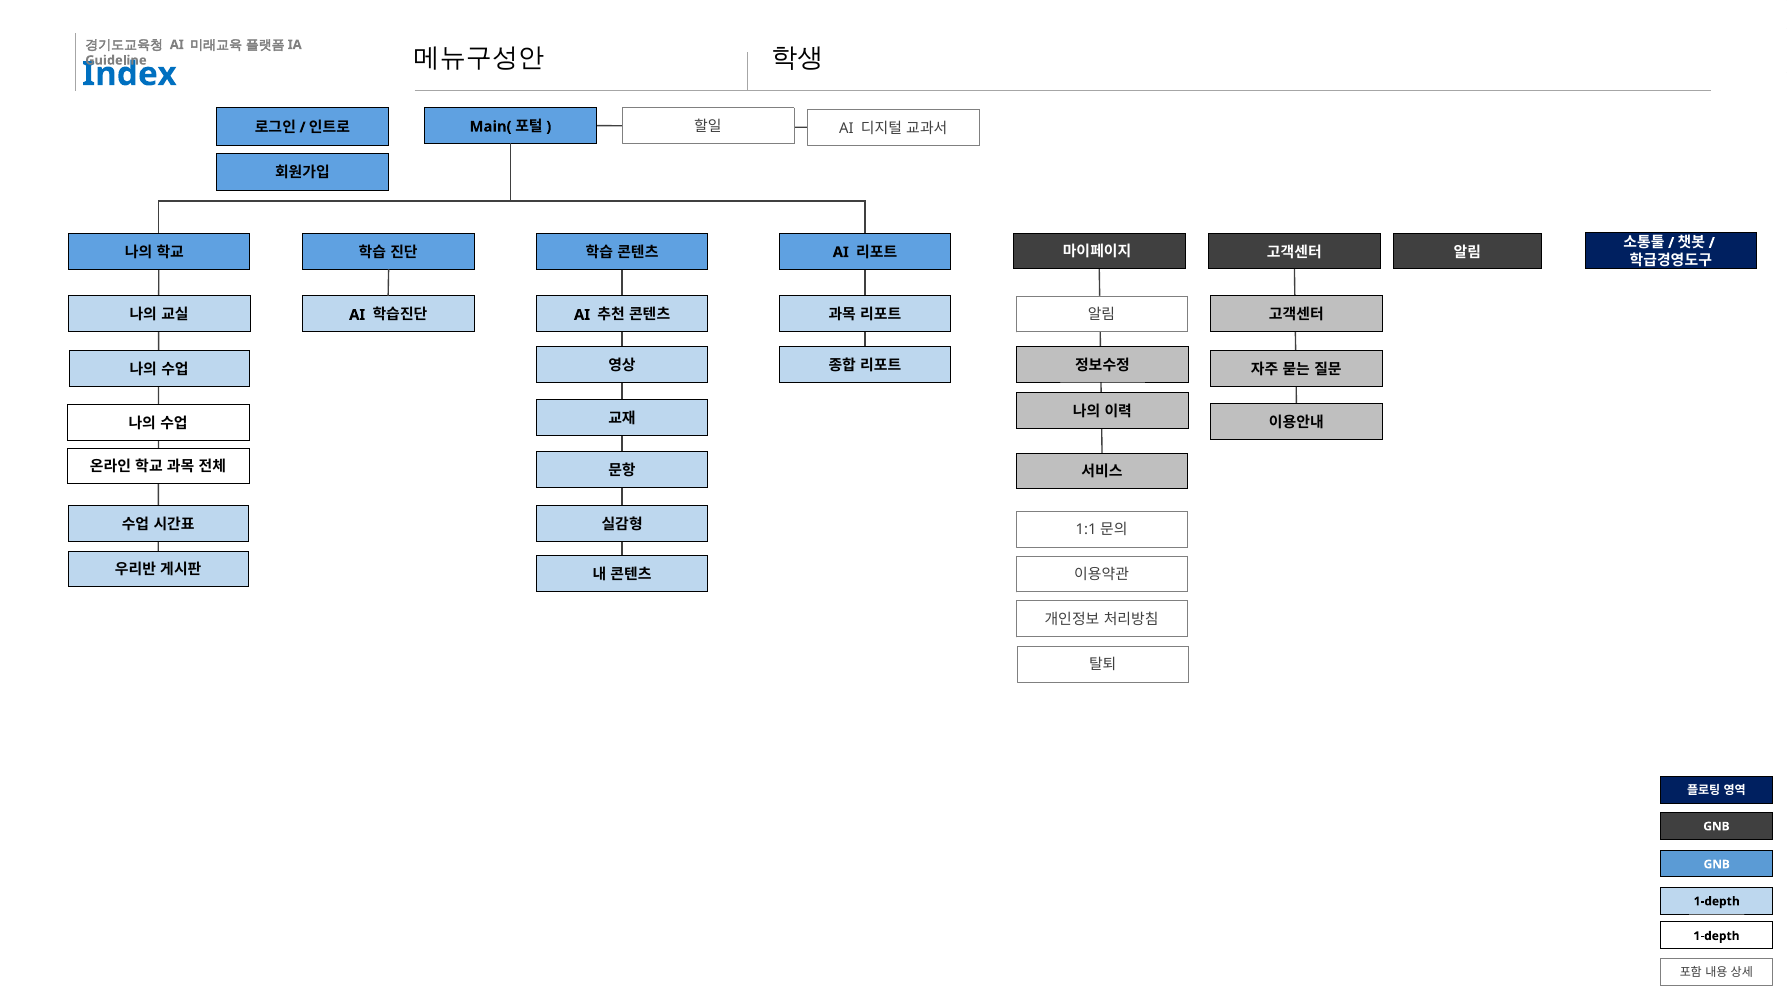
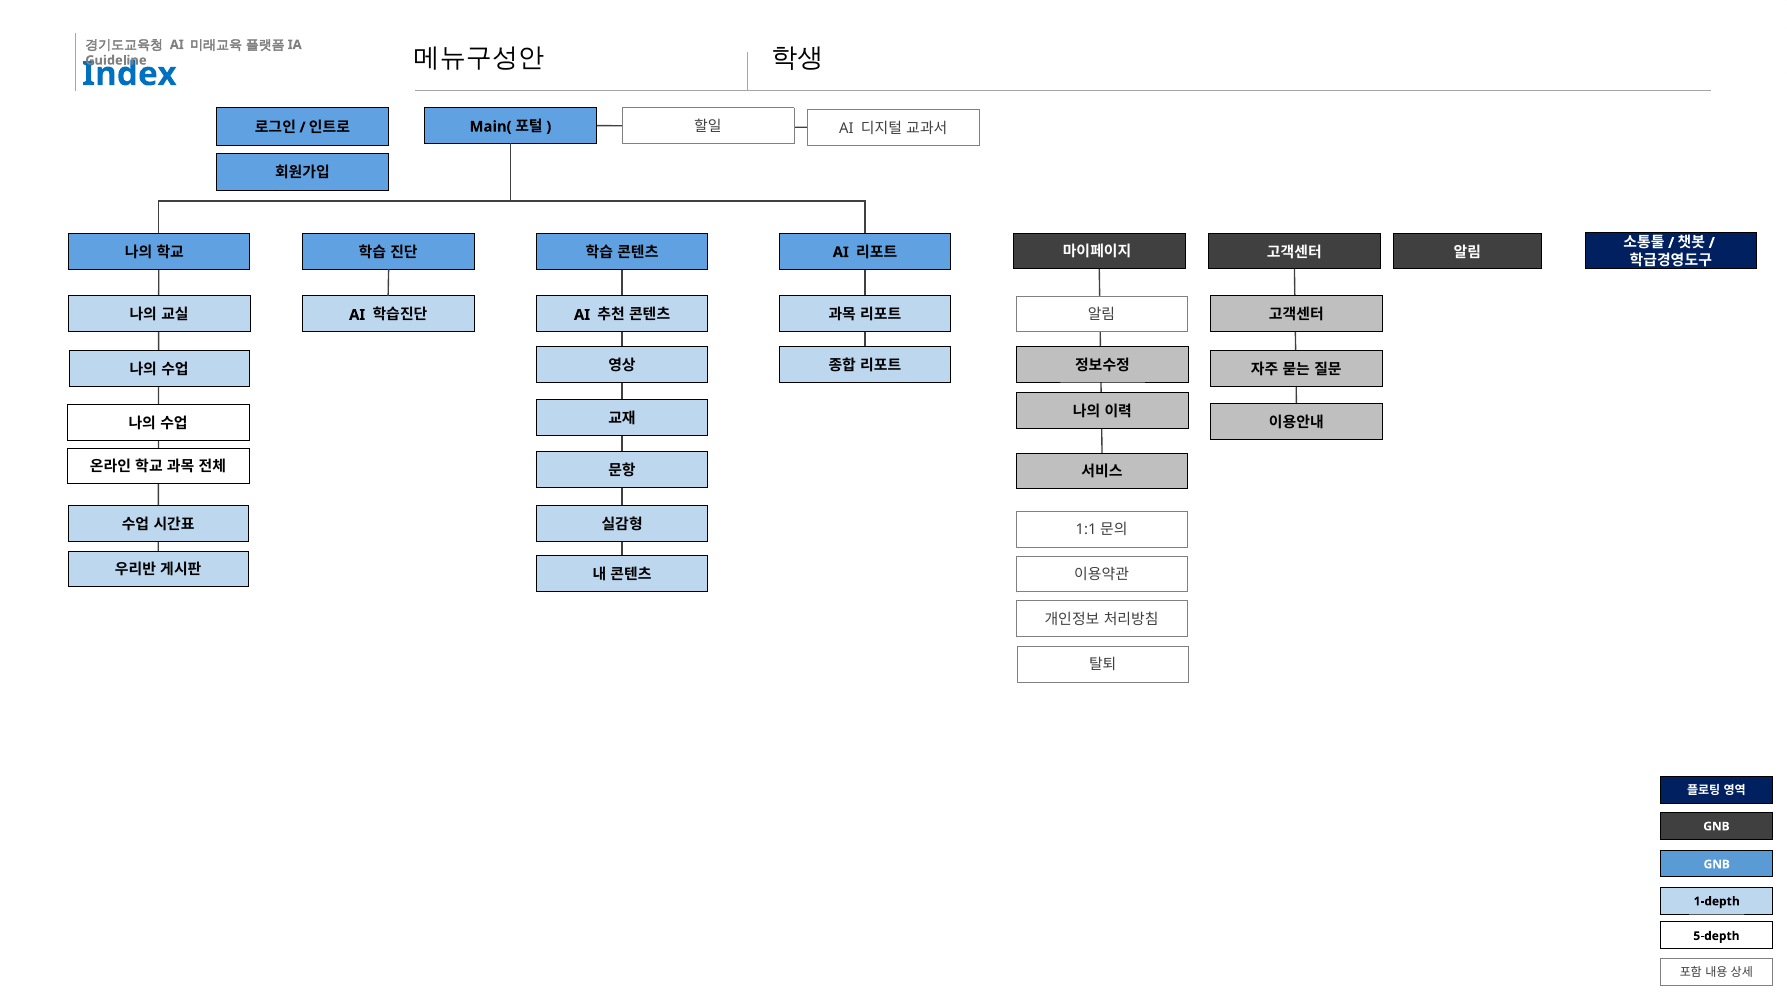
1-depth at (1716, 936): 1-depth -> 5-depth
